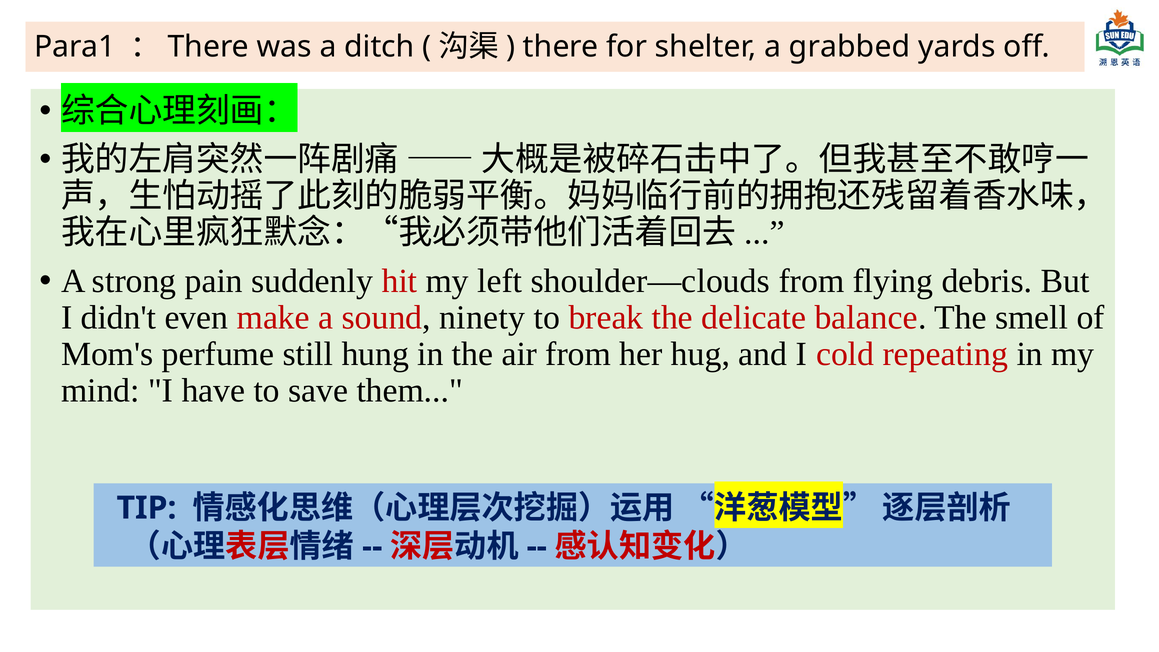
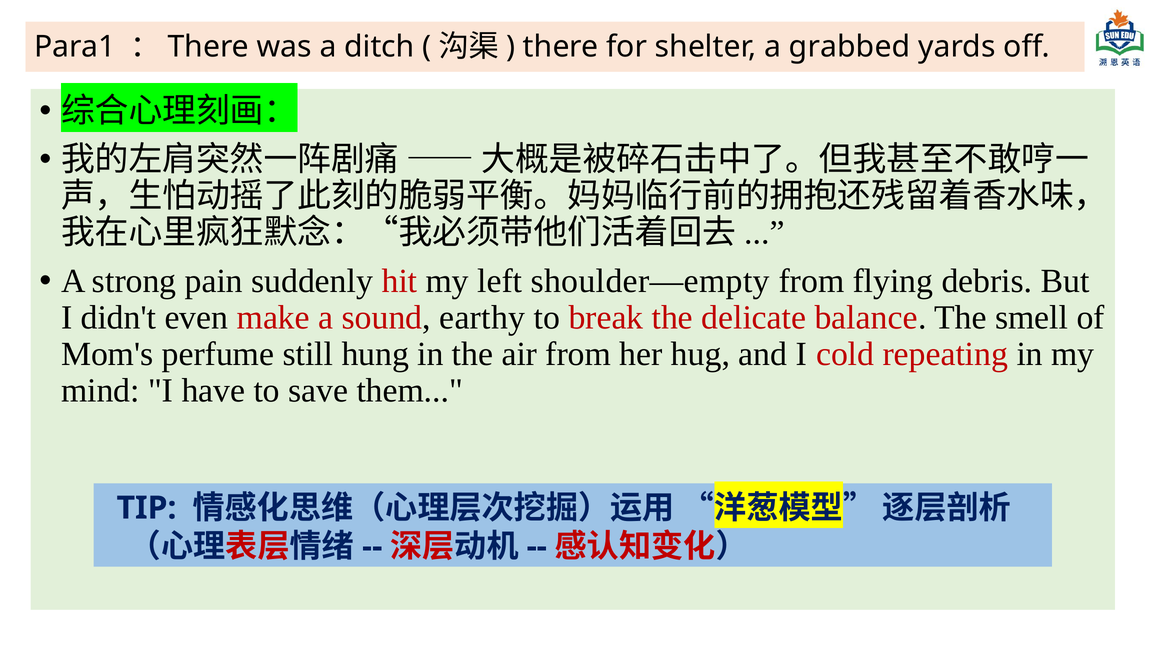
shoulder—clouds: shoulder—clouds -> shoulder—empty
ninety: ninety -> earthy
